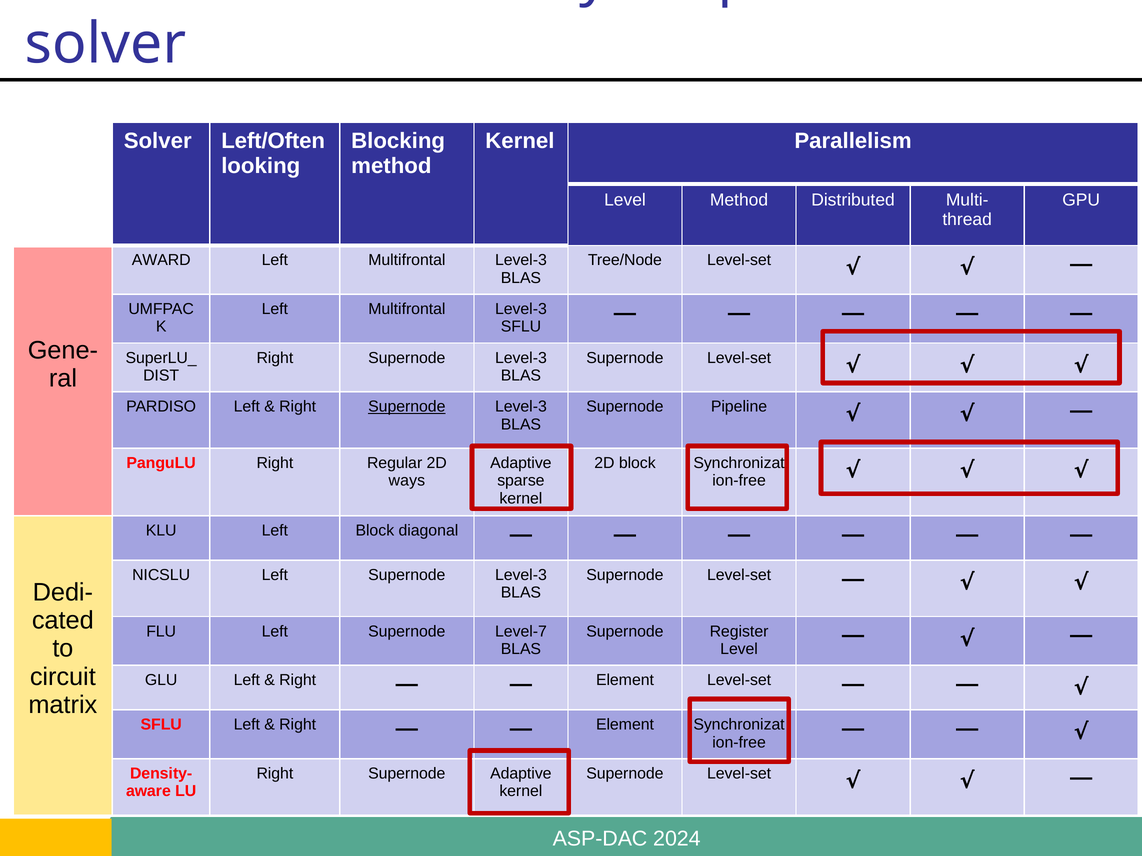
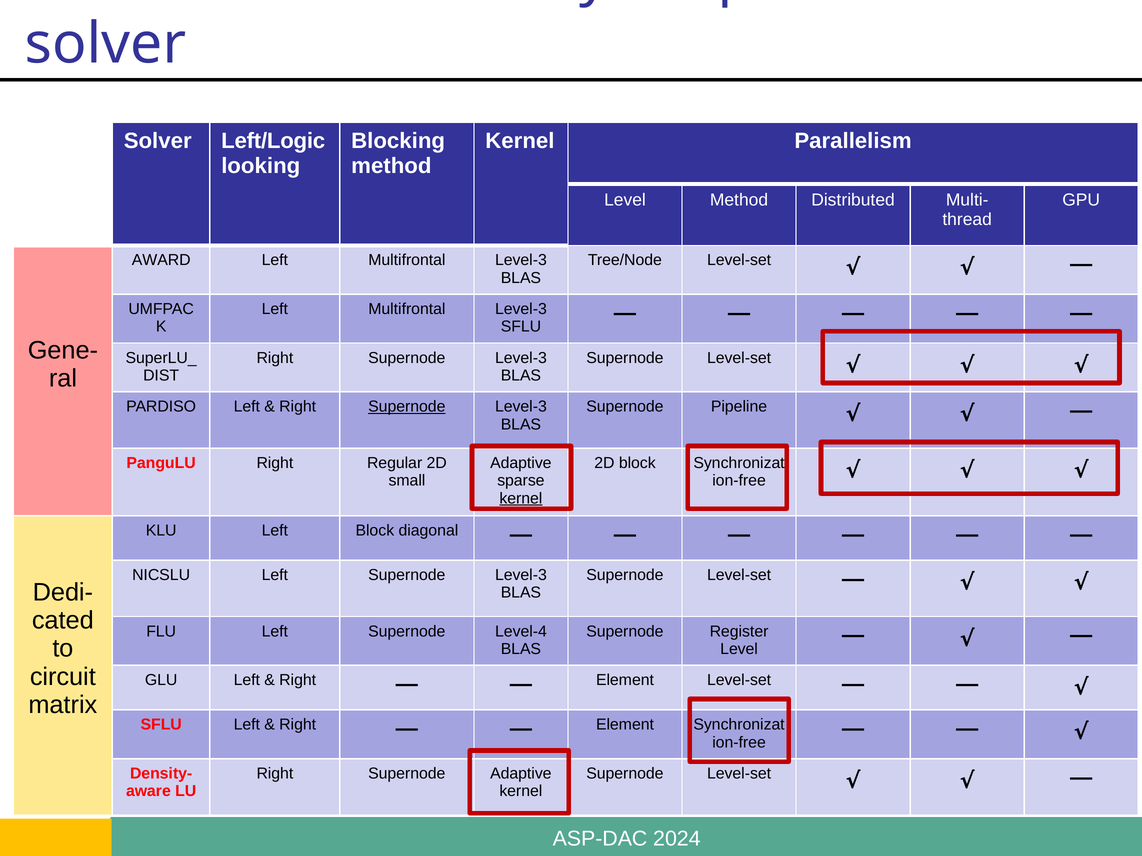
Left/Often: Left/Often -> Left/Logic
ways: ways -> small
kernel at (521, 499) underline: none -> present
Level-7: Level-7 -> Level-4
